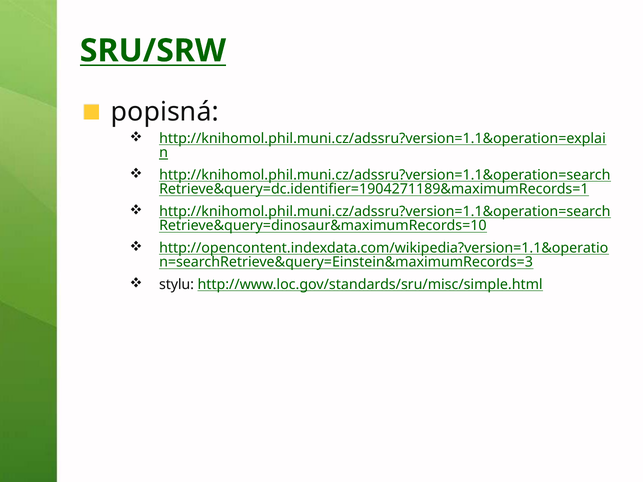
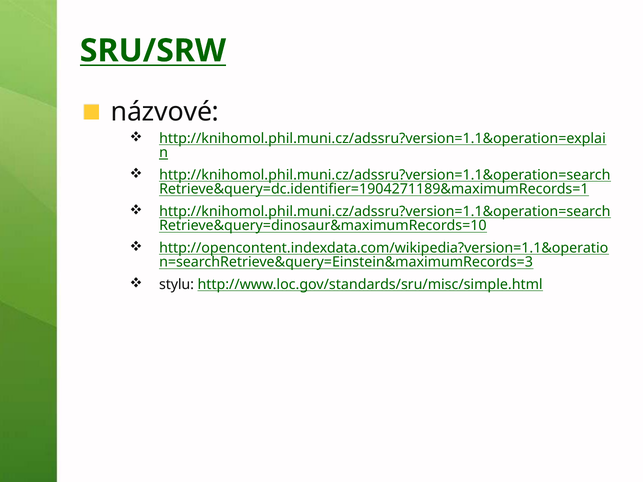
popisná: popisná -> názvové
